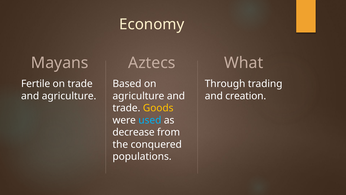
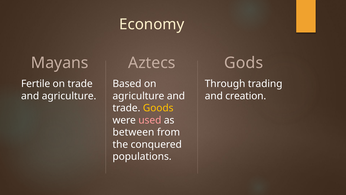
What: What -> Gods
used colour: light blue -> pink
decrease: decrease -> between
